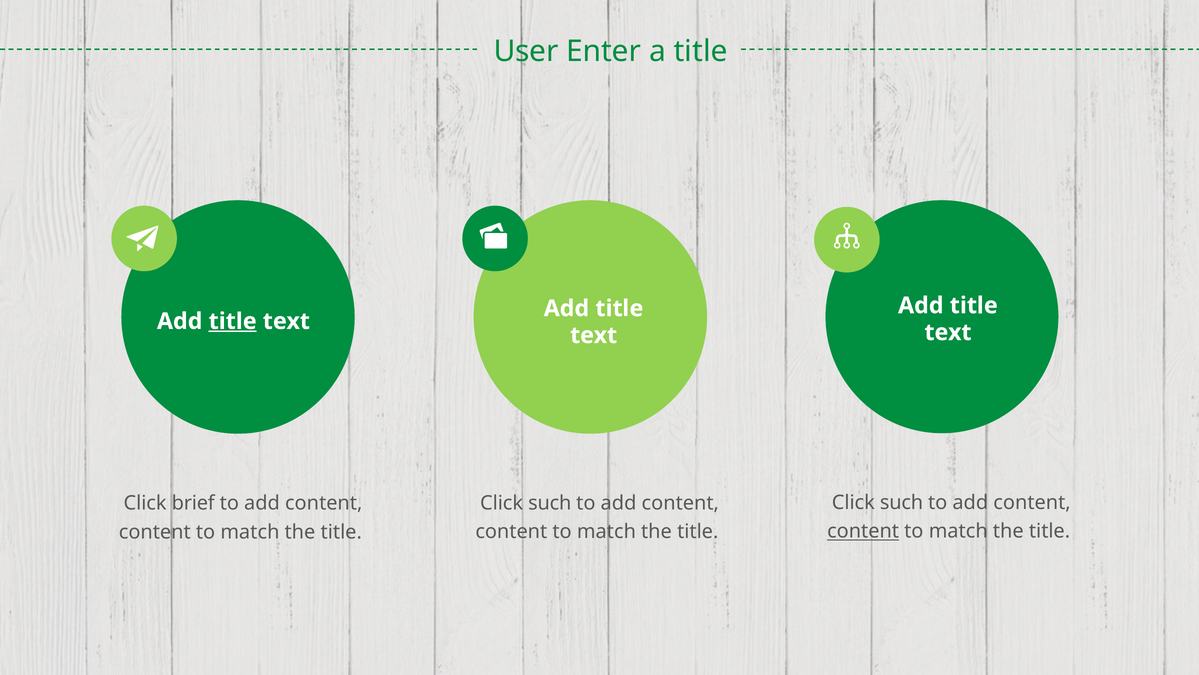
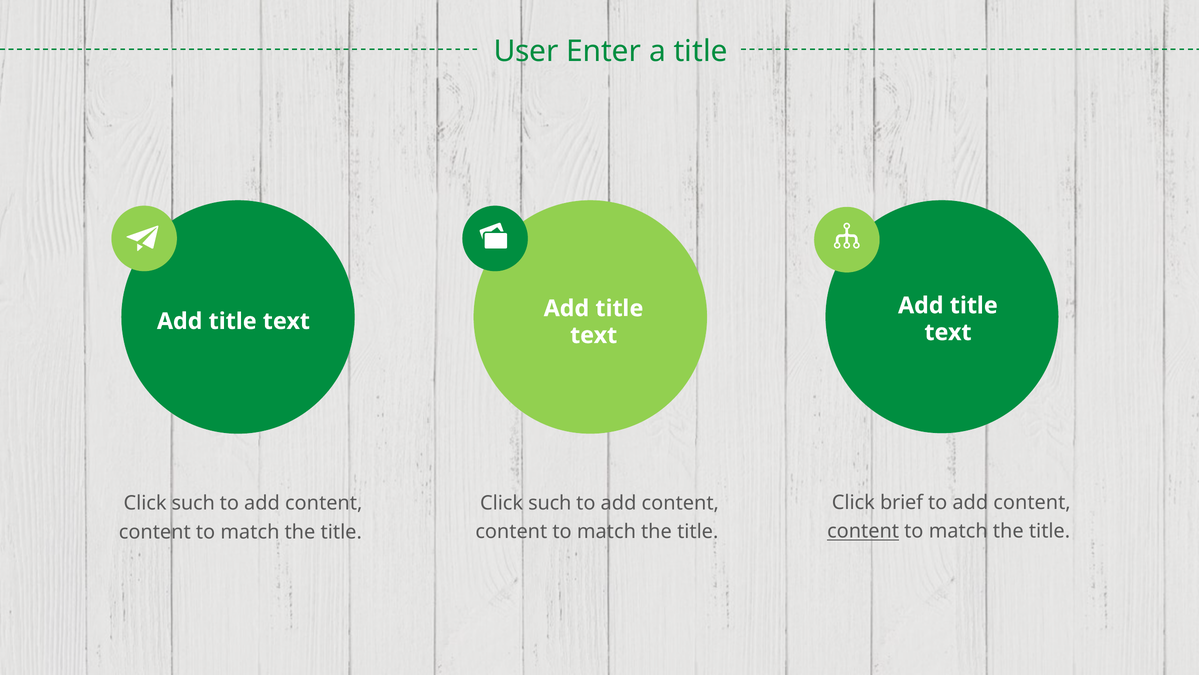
title at (233, 321) underline: present -> none
such at (902, 502): such -> brief
brief at (193, 503): brief -> such
